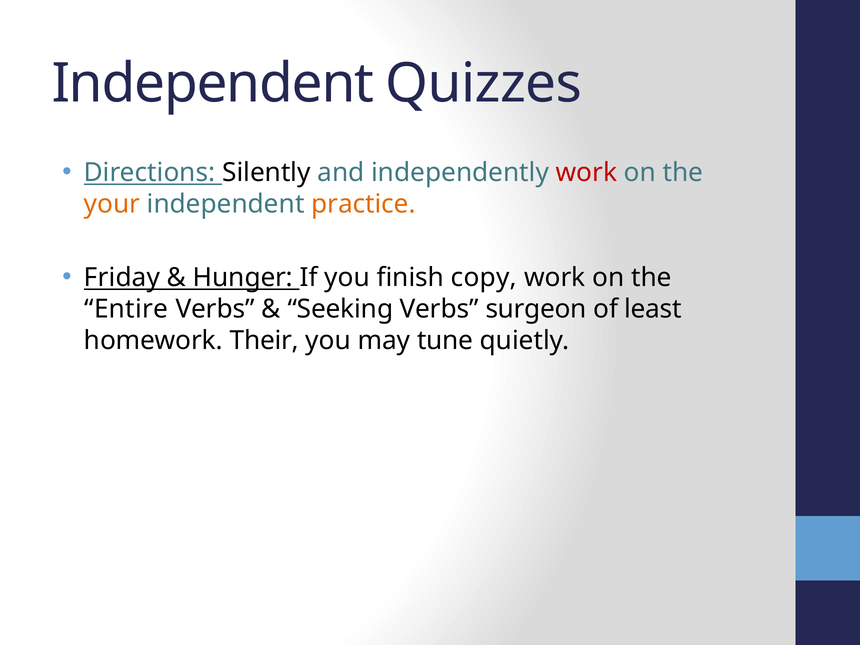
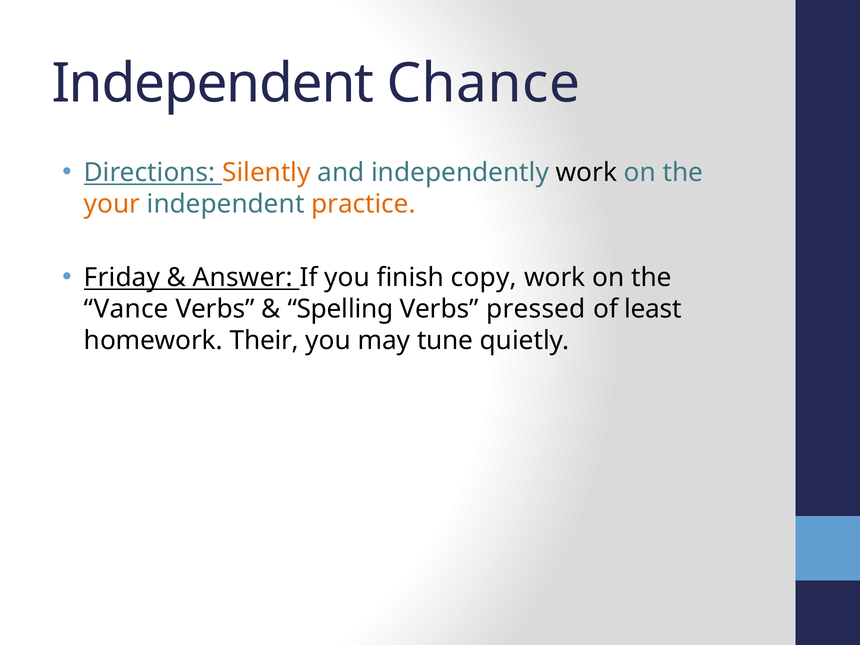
Quizzes: Quizzes -> Chance
Silently colour: black -> orange
work at (586, 172) colour: red -> black
Hunger: Hunger -> Answer
Entire: Entire -> Vance
Seeking: Seeking -> Spelling
surgeon: surgeon -> pressed
